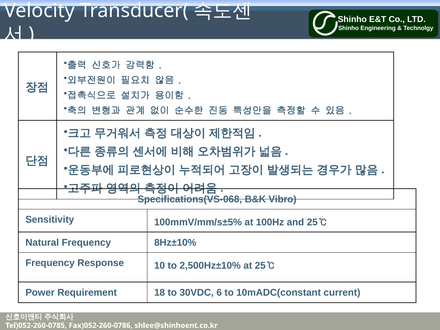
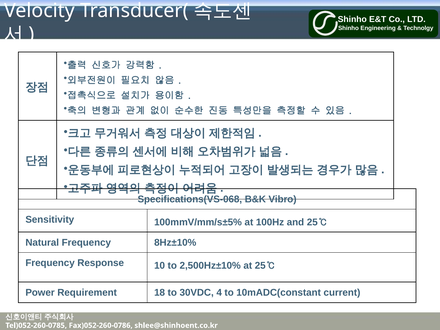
6: 6 -> 4
